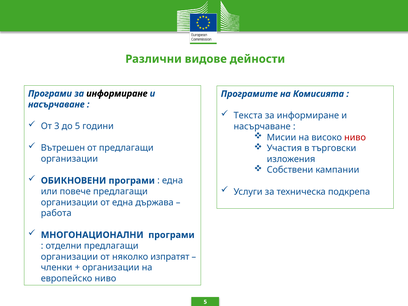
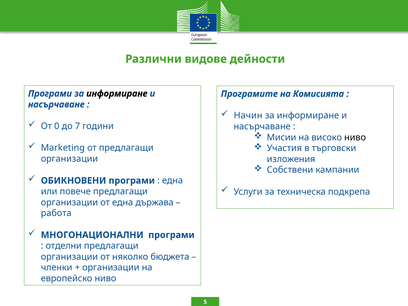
Текста: Текста -> Начин
3: 3 -> 0
до 5: 5 -> 7
ниво at (355, 137) colour: red -> black
Вътрешен: Вътрешен -> Marketing
изпратят: изпратят -> бюджета
